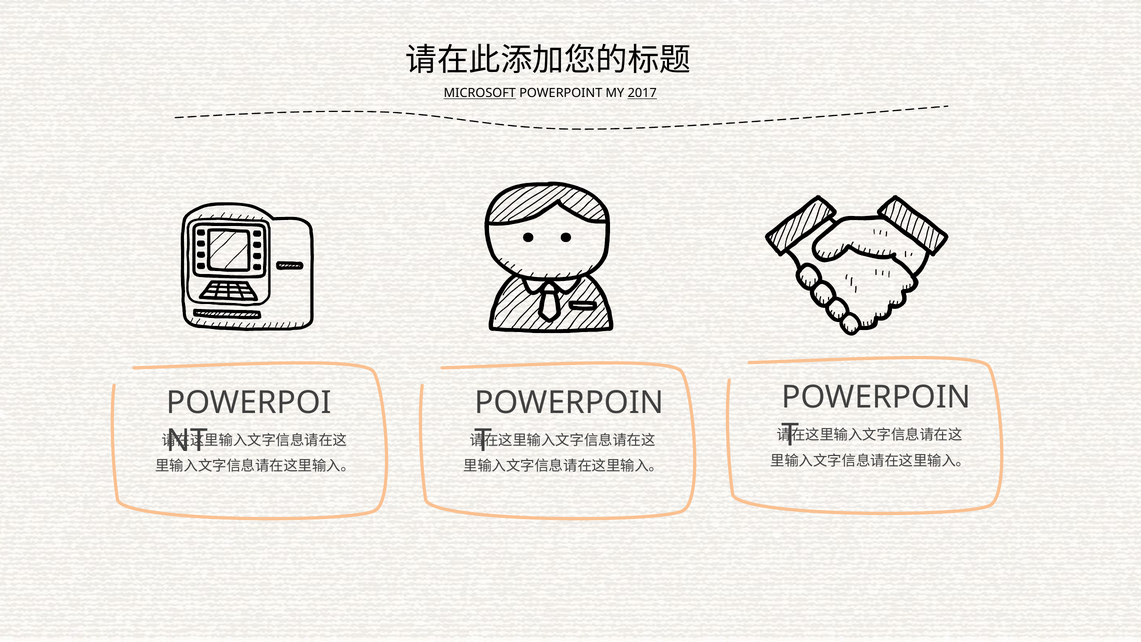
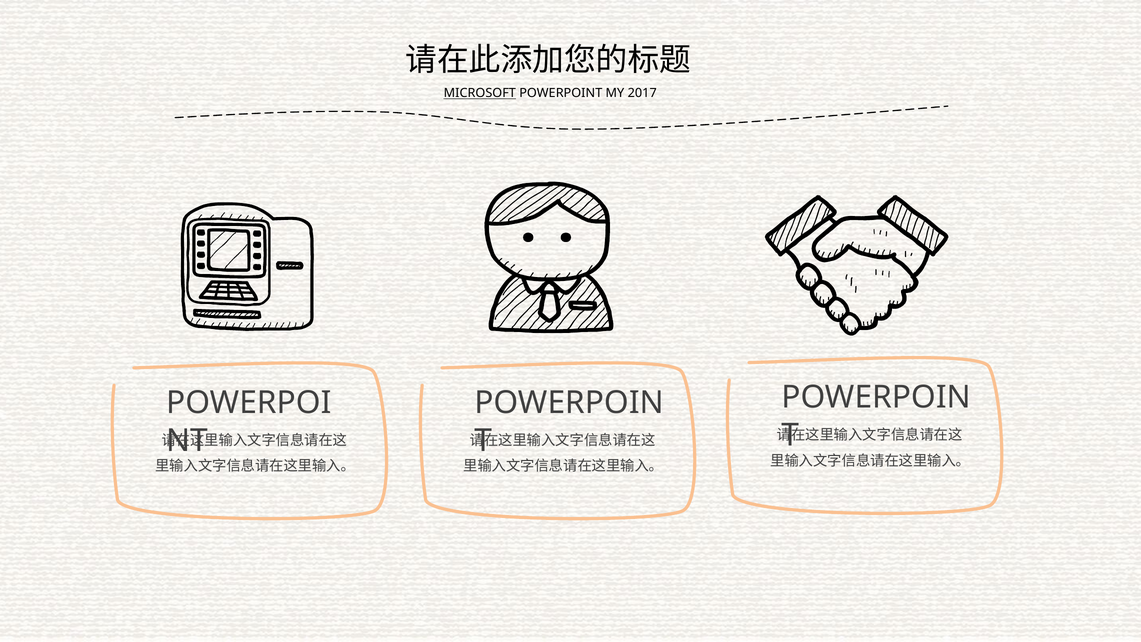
2017 underline: present -> none
